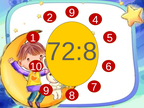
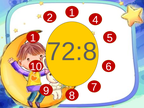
2 9: 9 -> 1
